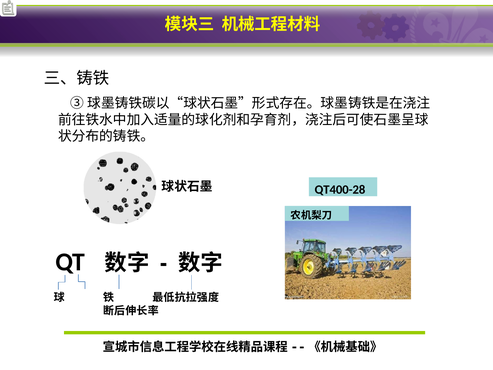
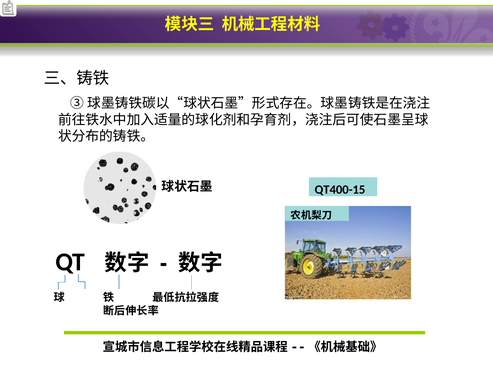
QT400-28: QT400-28 -> QT400-15
